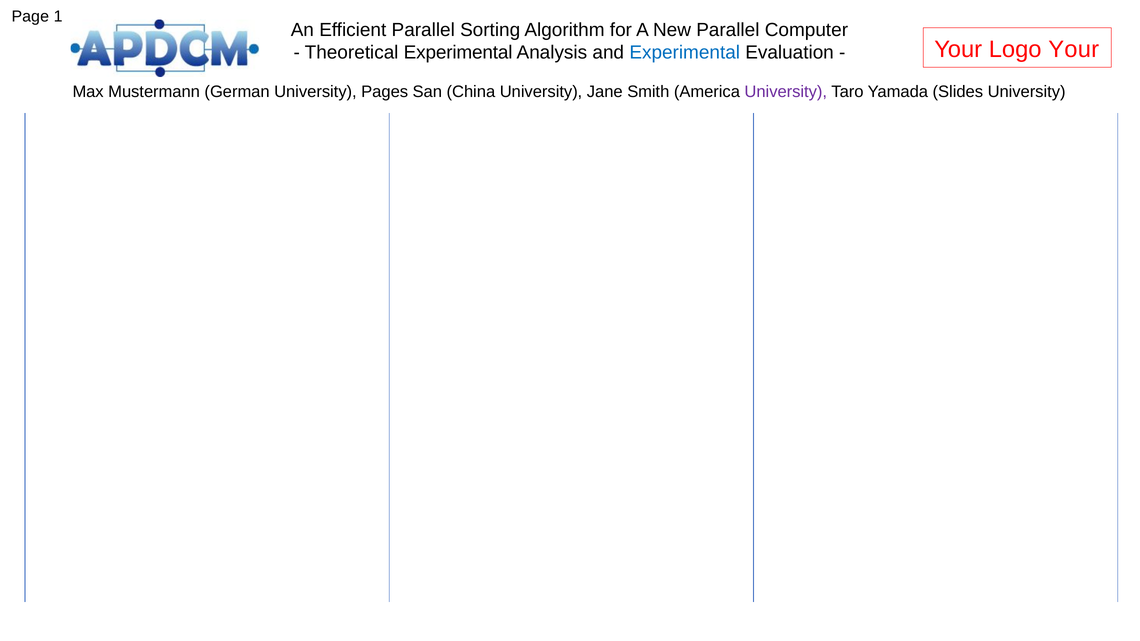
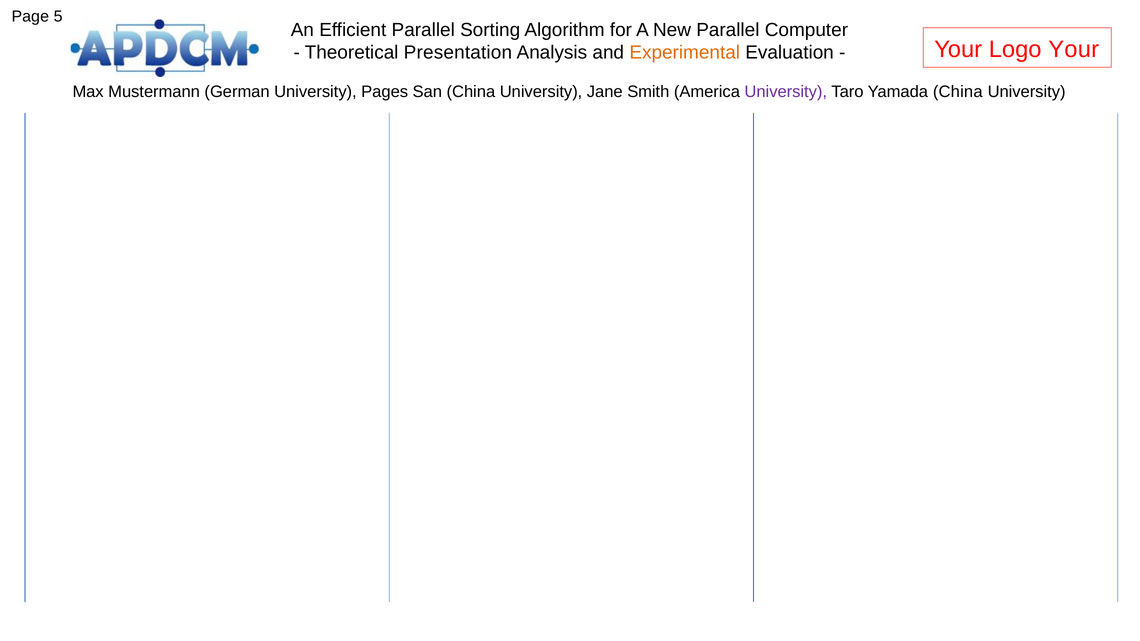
1: 1 -> 5
Theoretical Experimental: Experimental -> Presentation
Experimental at (685, 53) colour: blue -> orange
Yamada Slides: Slides -> China
